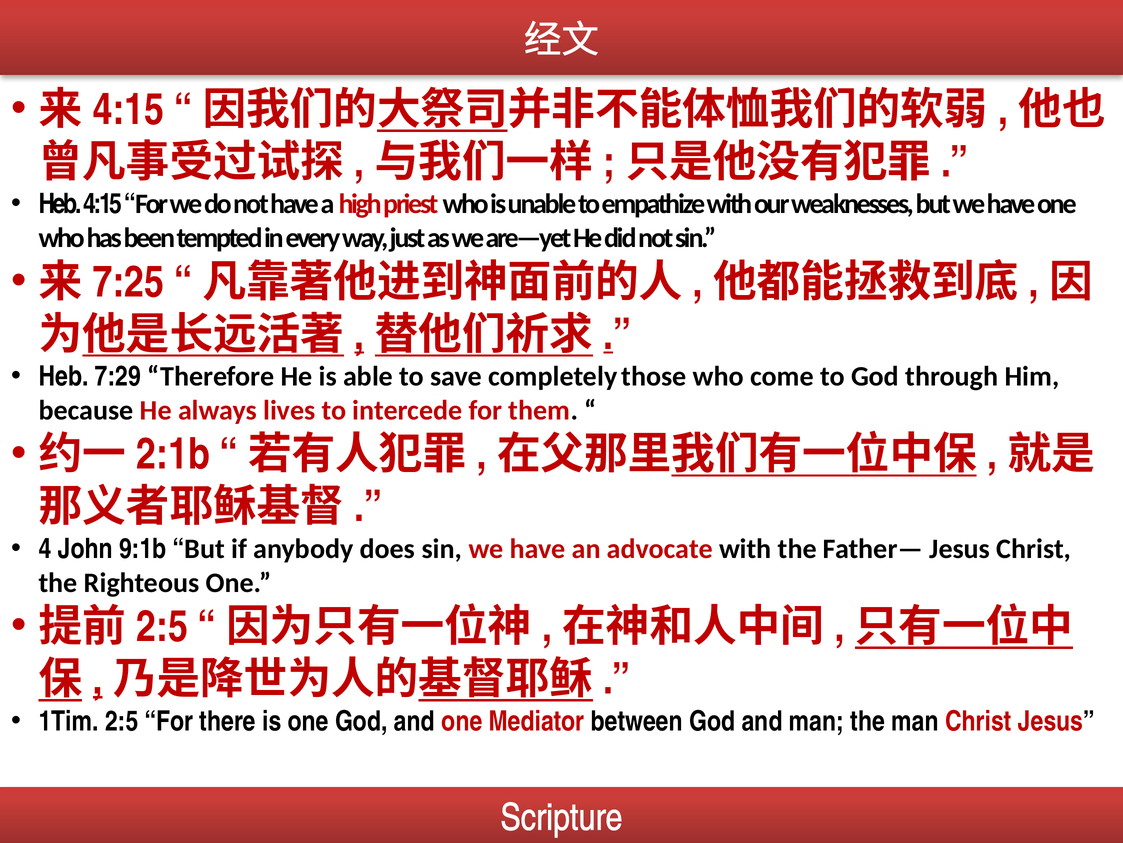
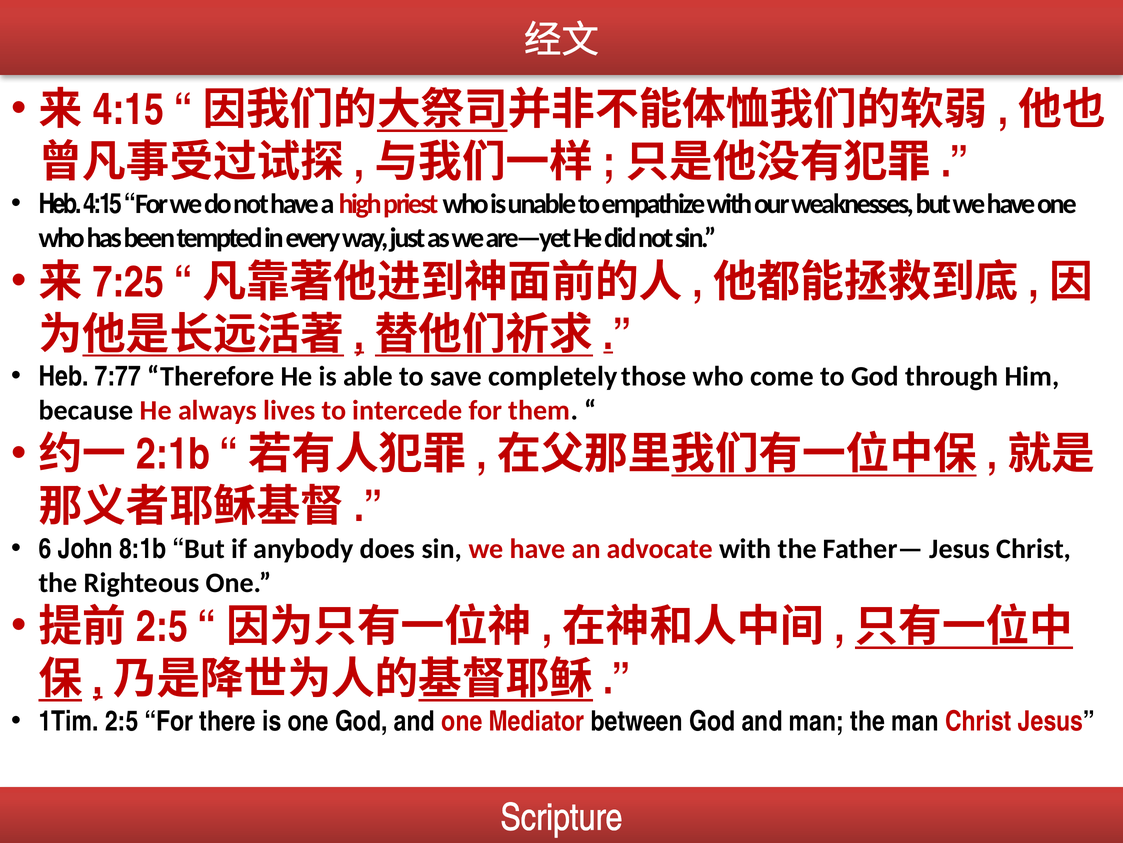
7:29: 7:29 -> 7:77
4: 4 -> 6
9:1b: 9:1b -> 8:1b
